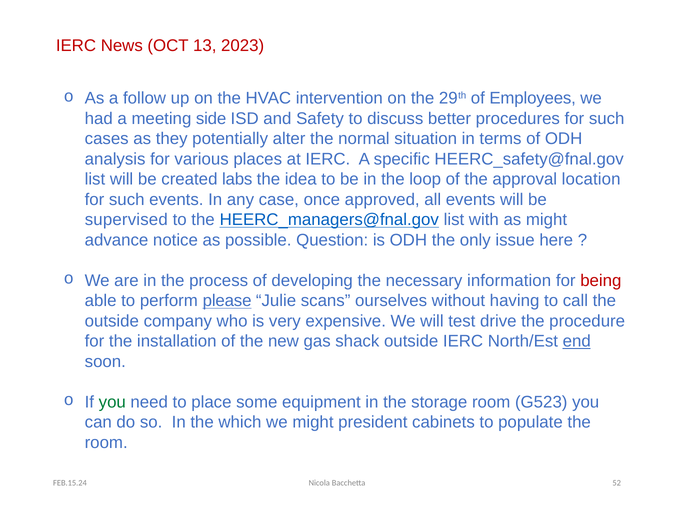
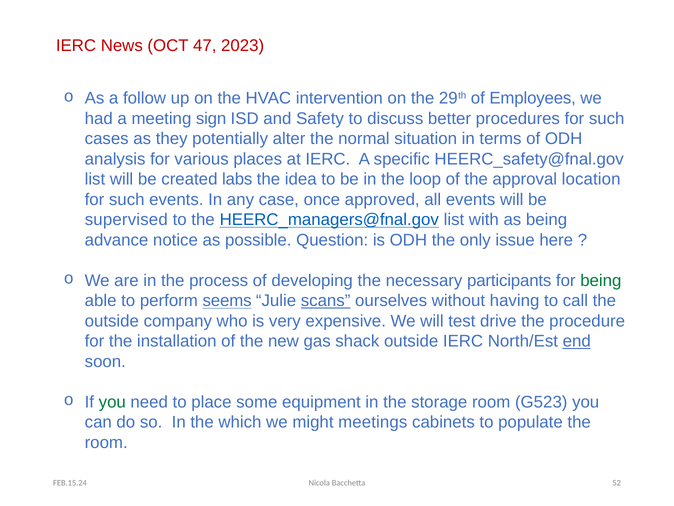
13: 13 -> 47
side: side -> sign
as might: might -> being
information: information -> participants
being at (601, 280) colour: red -> green
please: please -> seems
scans underline: none -> present
president: president -> meetings
